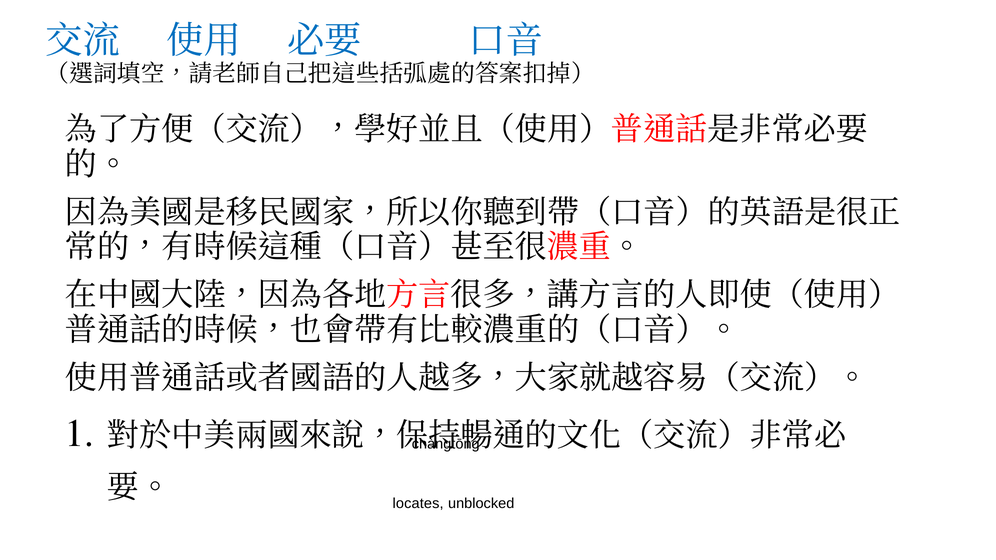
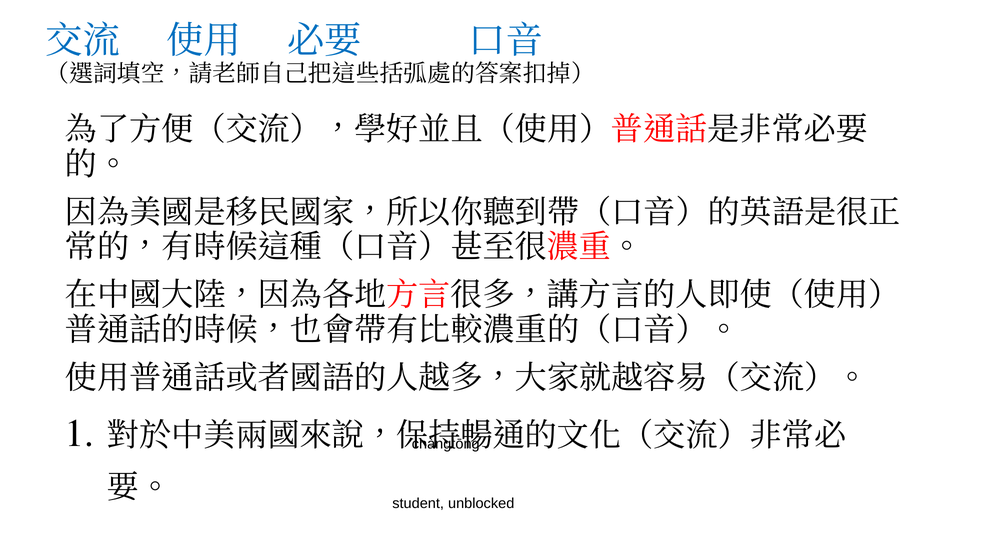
locates: locates -> student
